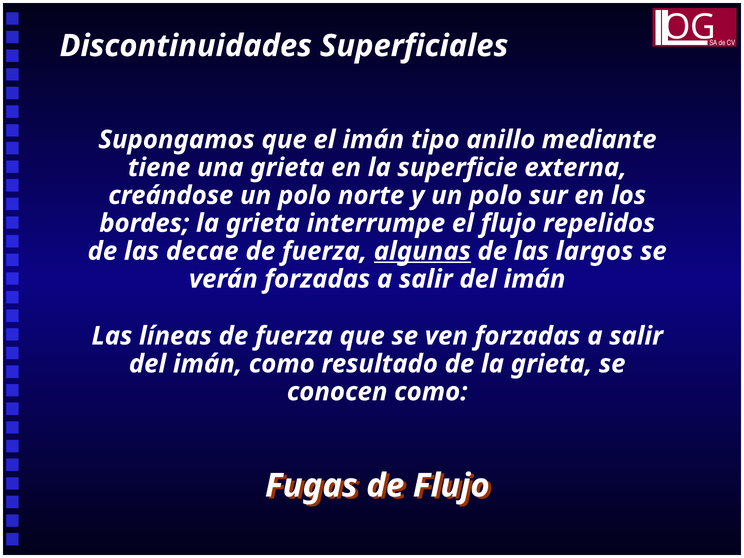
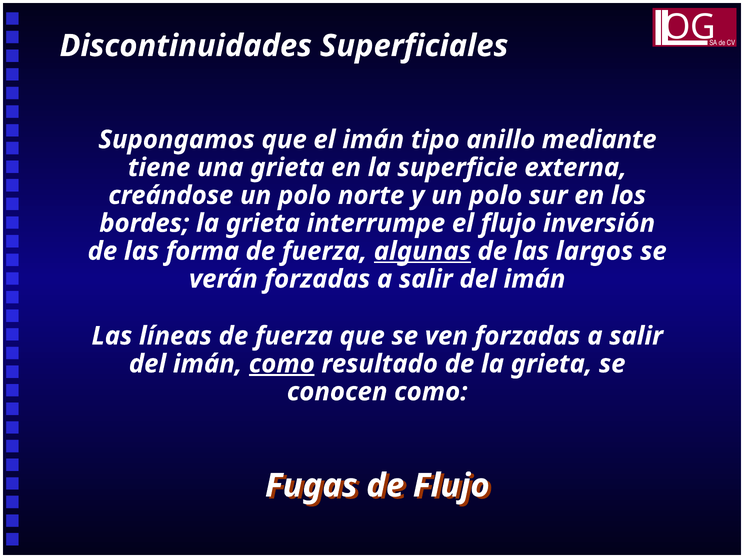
repelidos: repelidos -> inversión
decae: decae -> forma
como at (282, 364) underline: none -> present
